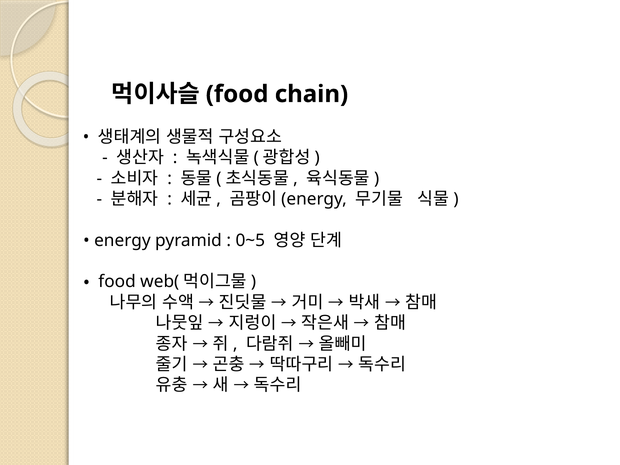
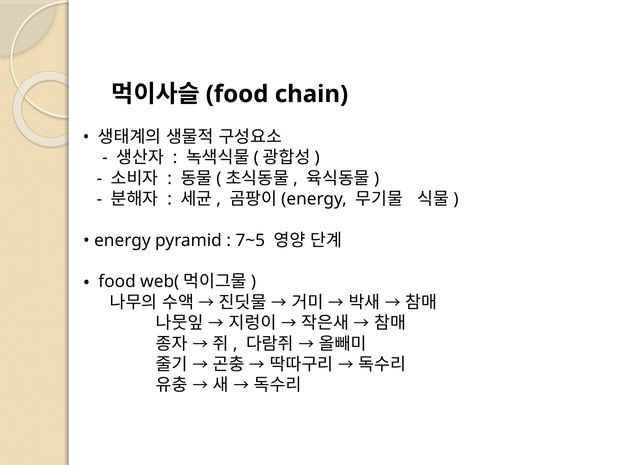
0~5: 0~5 -> 7~5
